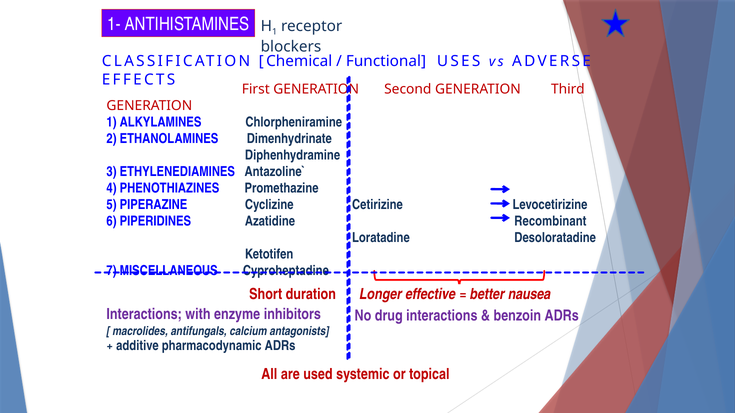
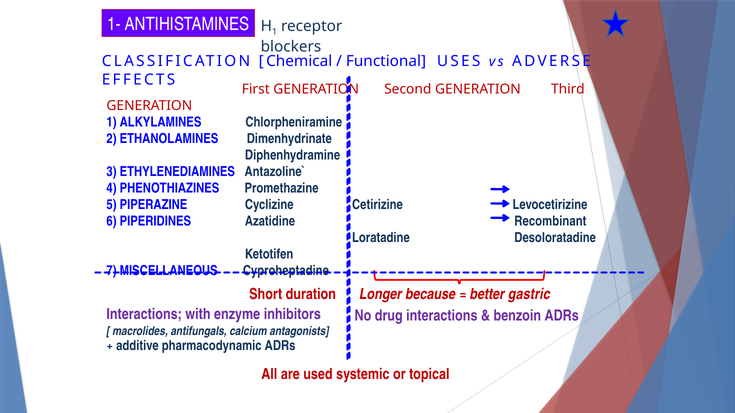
effective: effective -> because
nausea: nausea -> gastric
